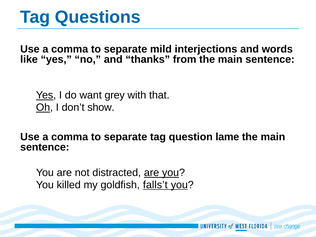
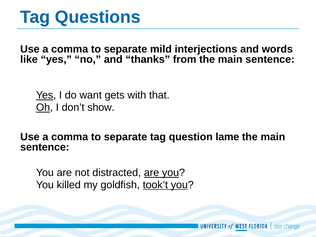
grey: grey -> gets
falls’t: falls’t -> took’t
